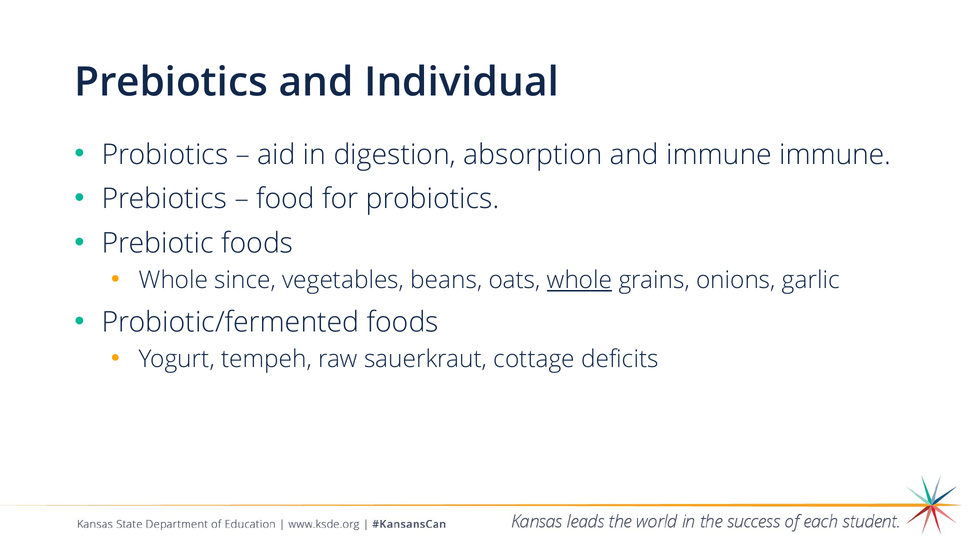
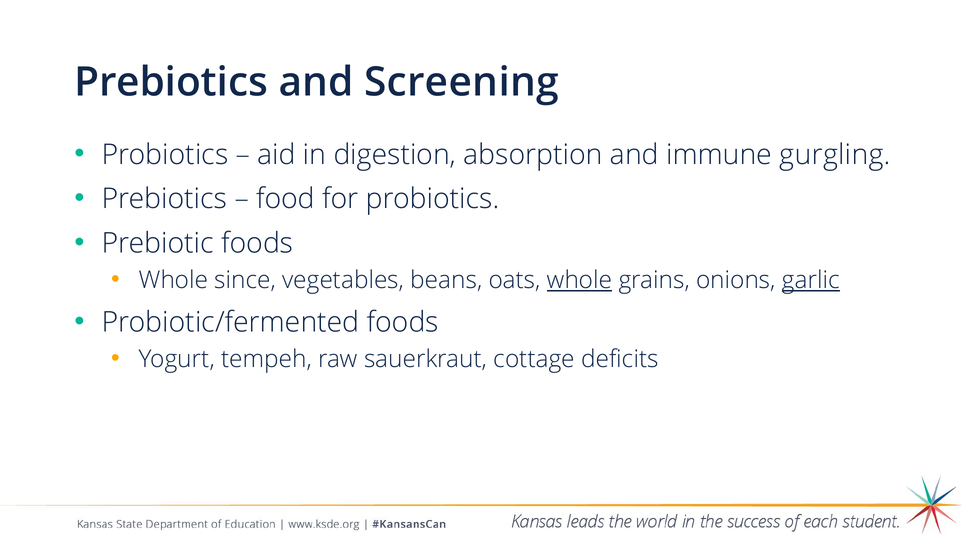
Individual: Individual -> Screening
immune immune: immune -> gurgling
garlic underline: none -> present
